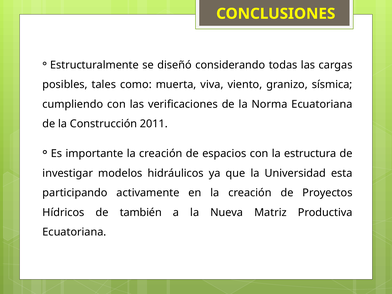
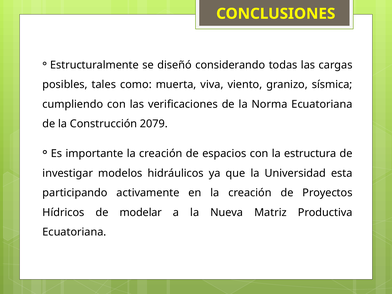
2011: 2011 -> 2079
también: también -> modelar
